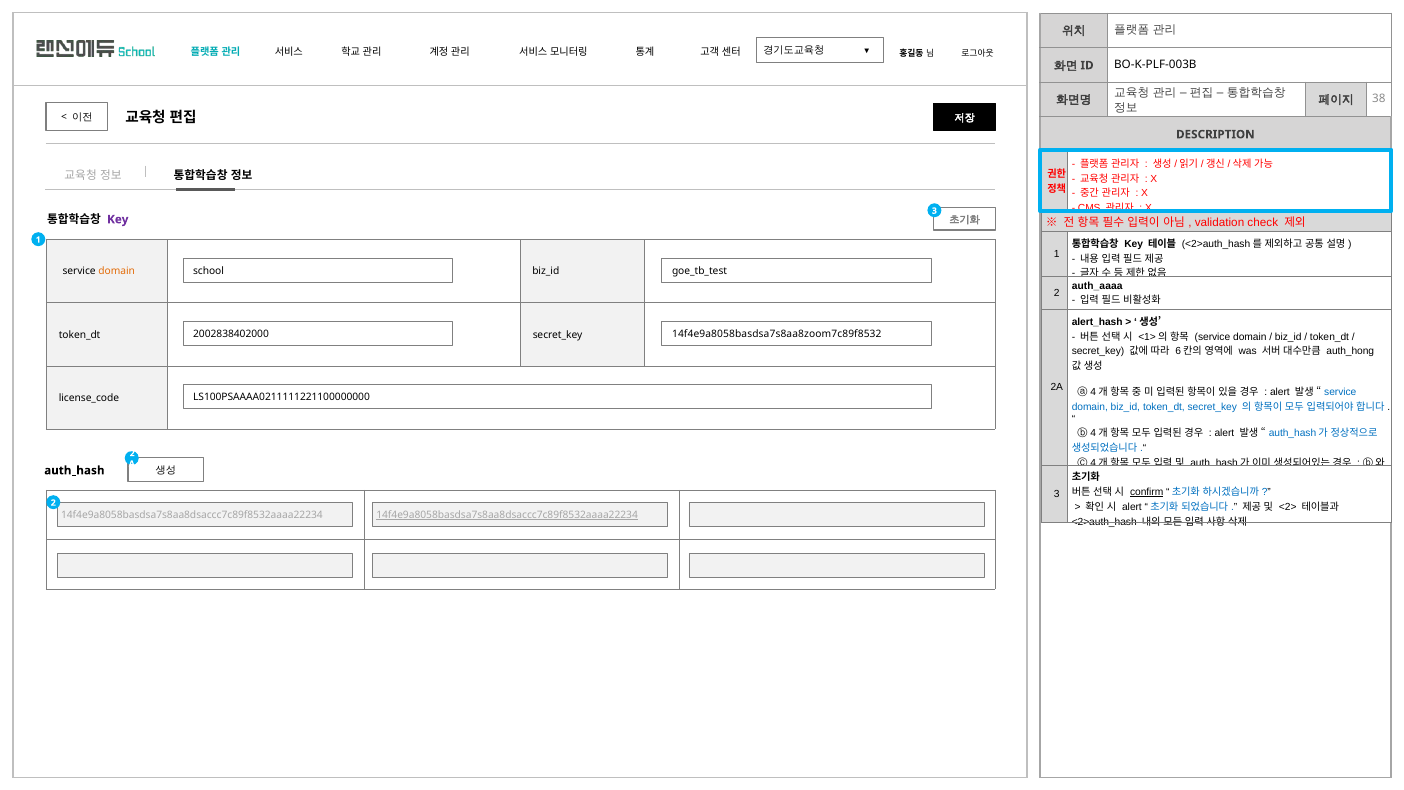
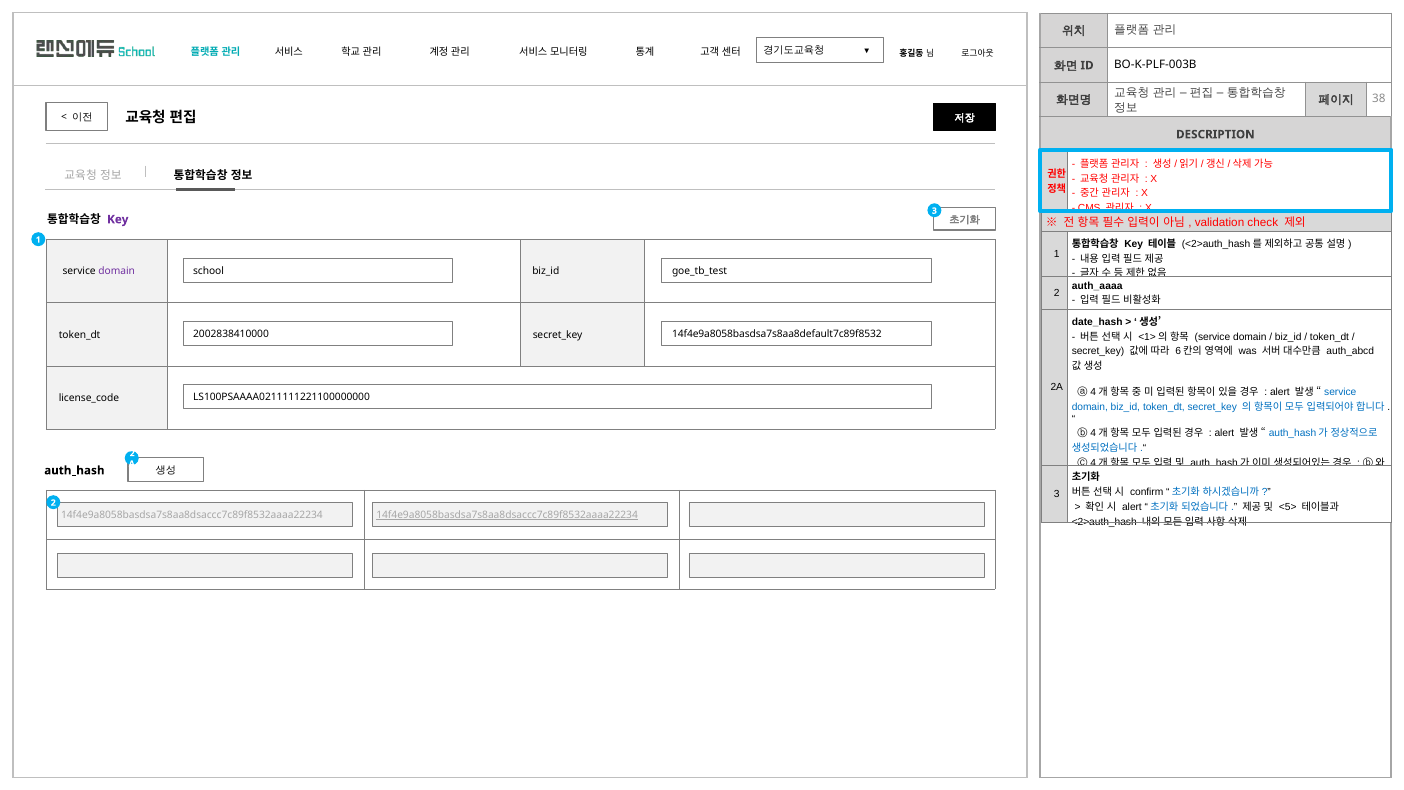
domain at (117, 271) colour: orange -> purple
alert_hash: alert_hash -> date_hash
2002838402000: 2002838402000 -> 2002838410000
14f4e9a8058basdsa7s8aa8zoom7c89f8532: 14f4e9a8058basdsa7s8aa8zoom7c89f8532 -> 14f4e9a8058basdsa7s8aa8default7c89f8532
auth_hong: auth_hong -> auth_abcd
confirm underline: present -> none
<2>: <2> -> <5>
